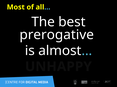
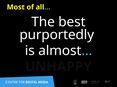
prerogative: prerogative -> purportedly
